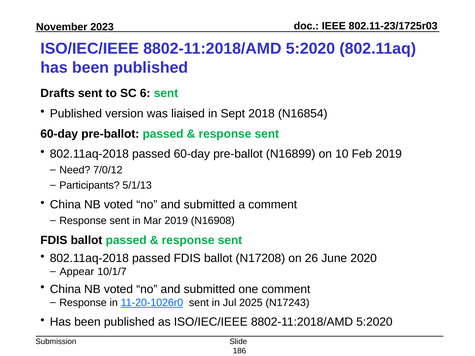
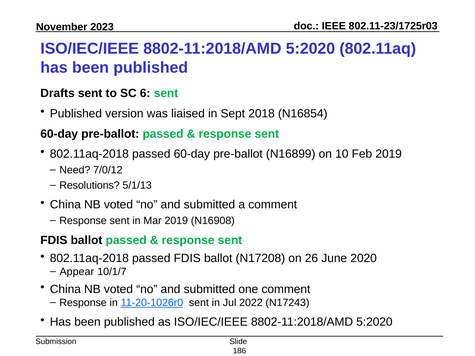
Participants: Participants -> Resolutions
2025: 2025 -> 2022
